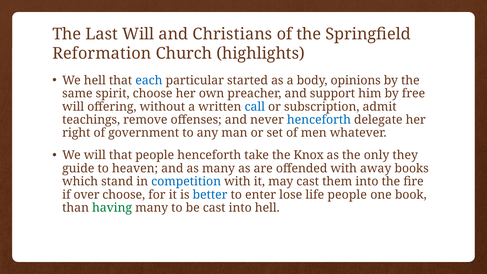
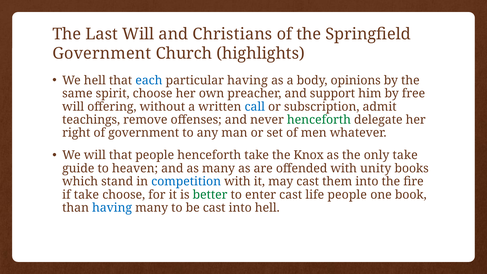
Reformation at (102, 53): Reformation -> Government
particular started: started -> having
henceforth at (319, 120) colour: blue -> green
only they: they -> take
away: away -> unity
if over: over -> take
better colour: blue -> green
enter lose: lose -> cast
having at (112, 208) colour: green -> blue
